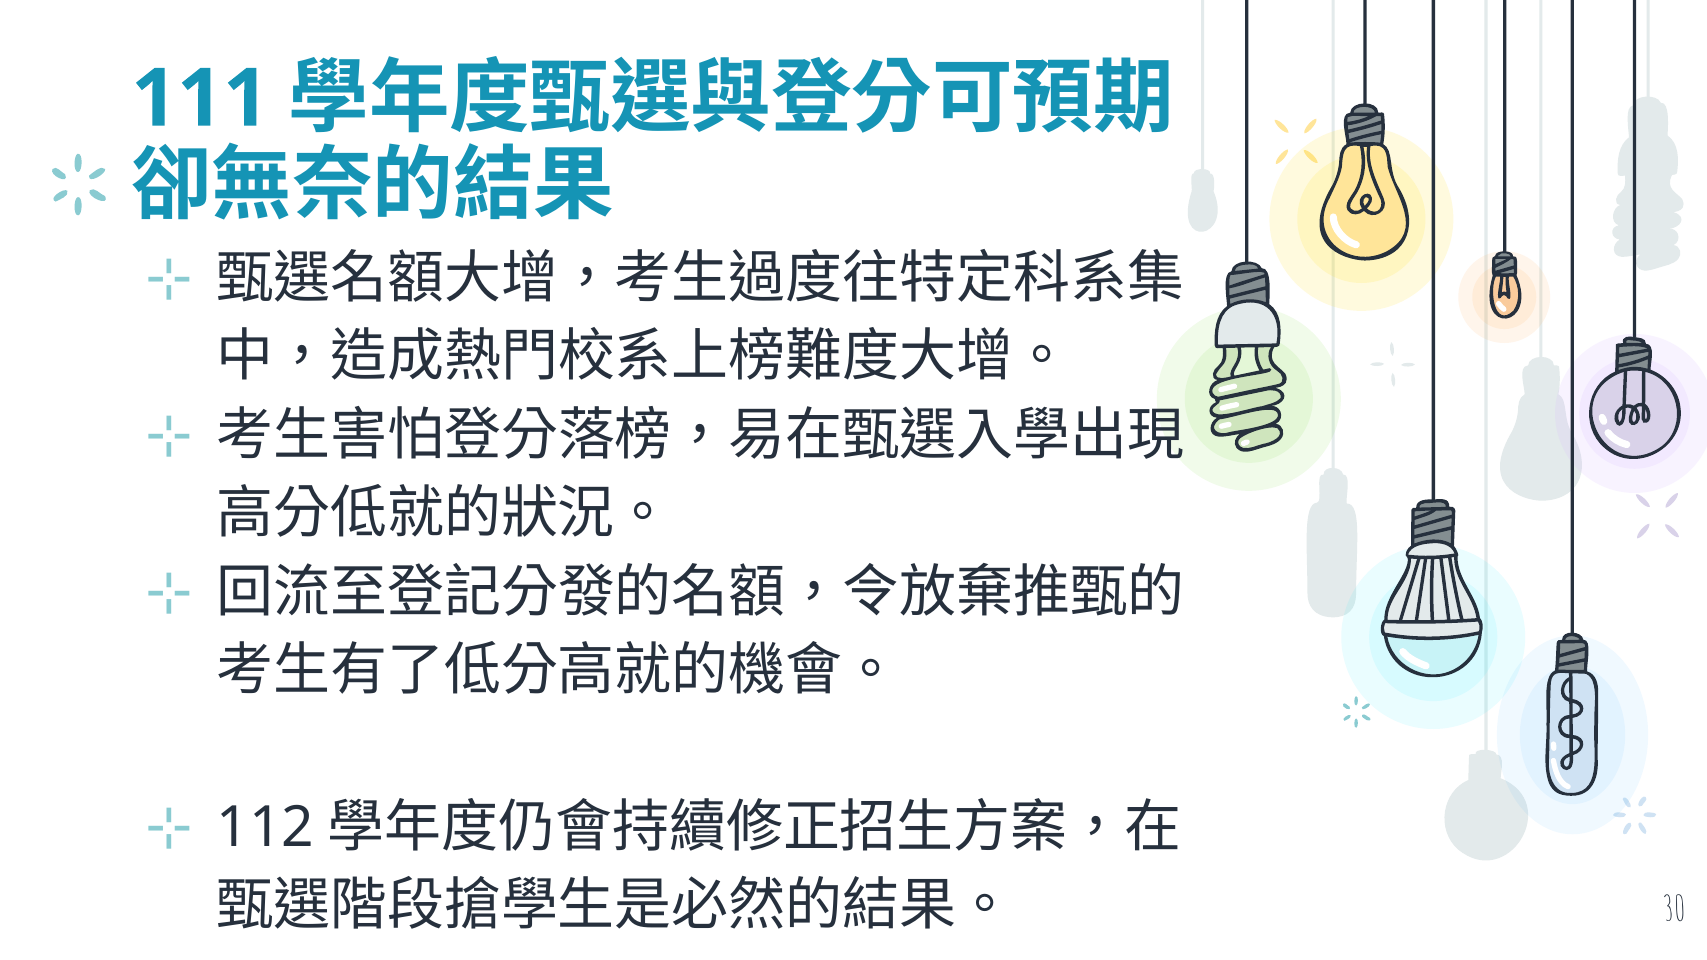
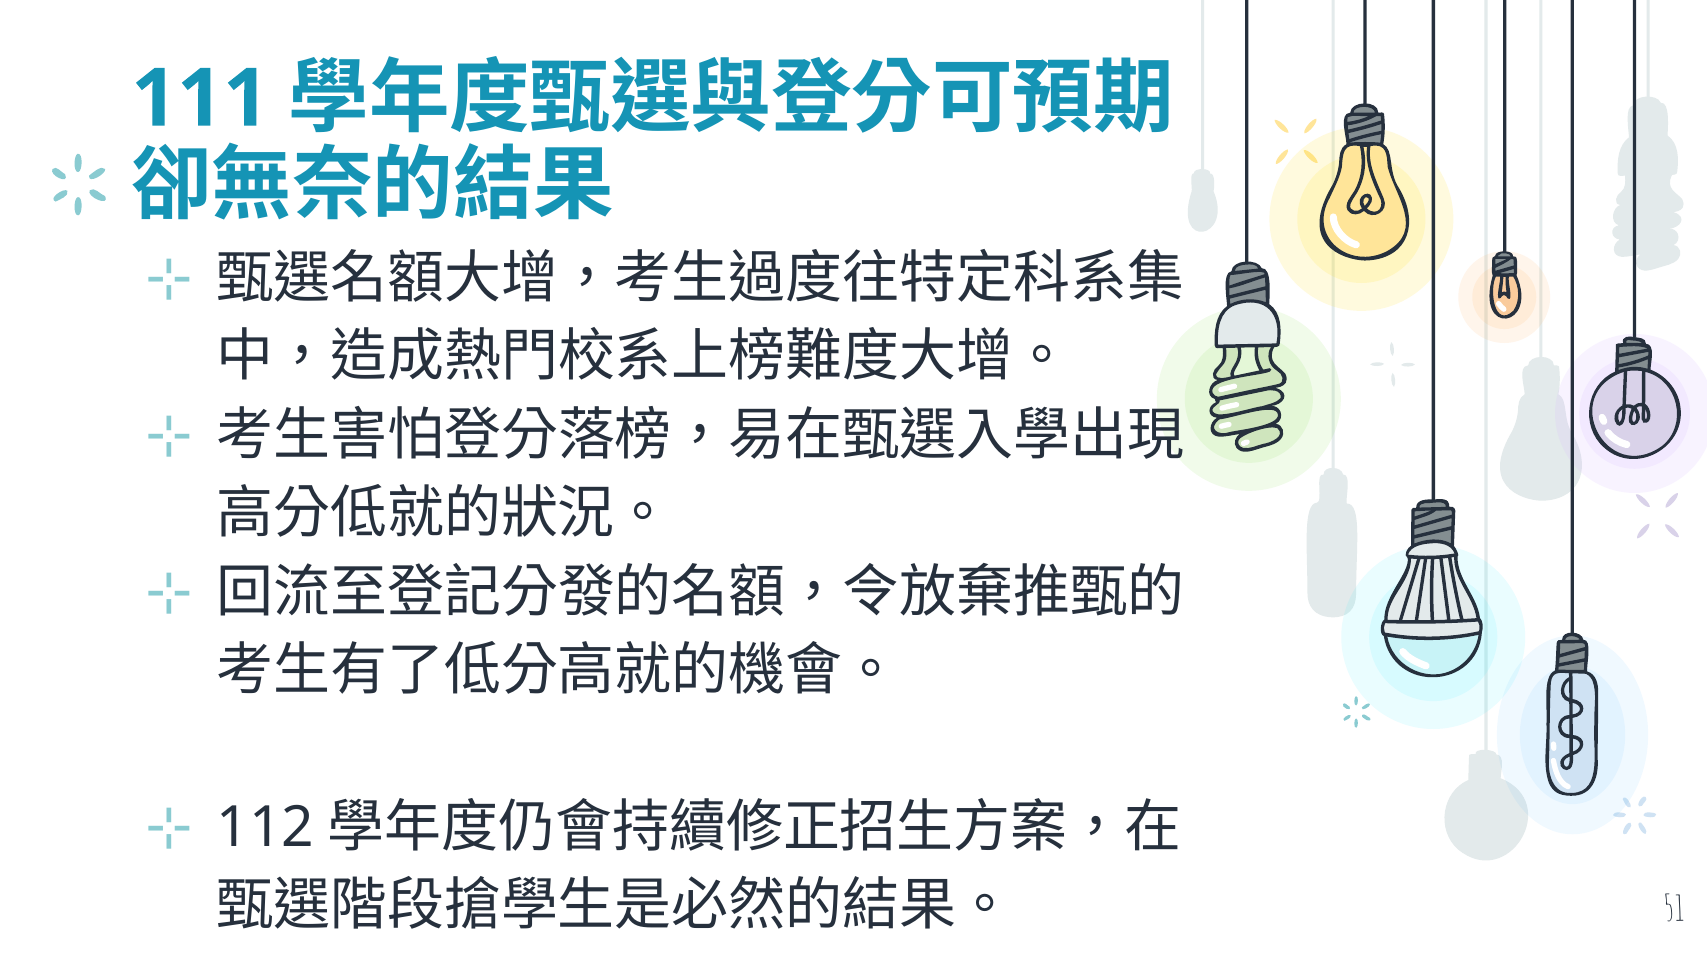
30: 30 -> 51
